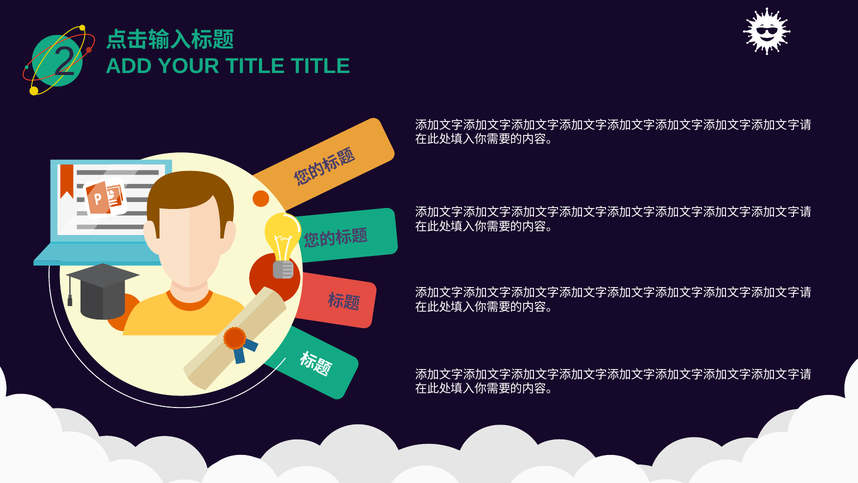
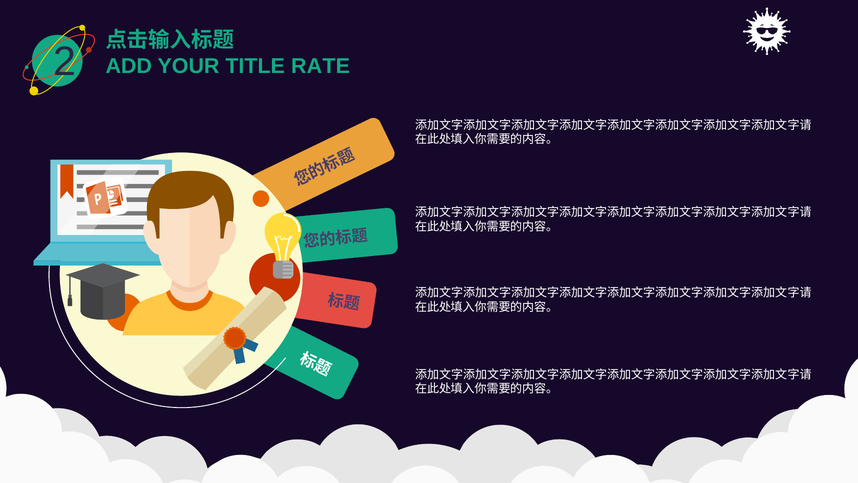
TITLE TITLE: TITLE -> RATE
